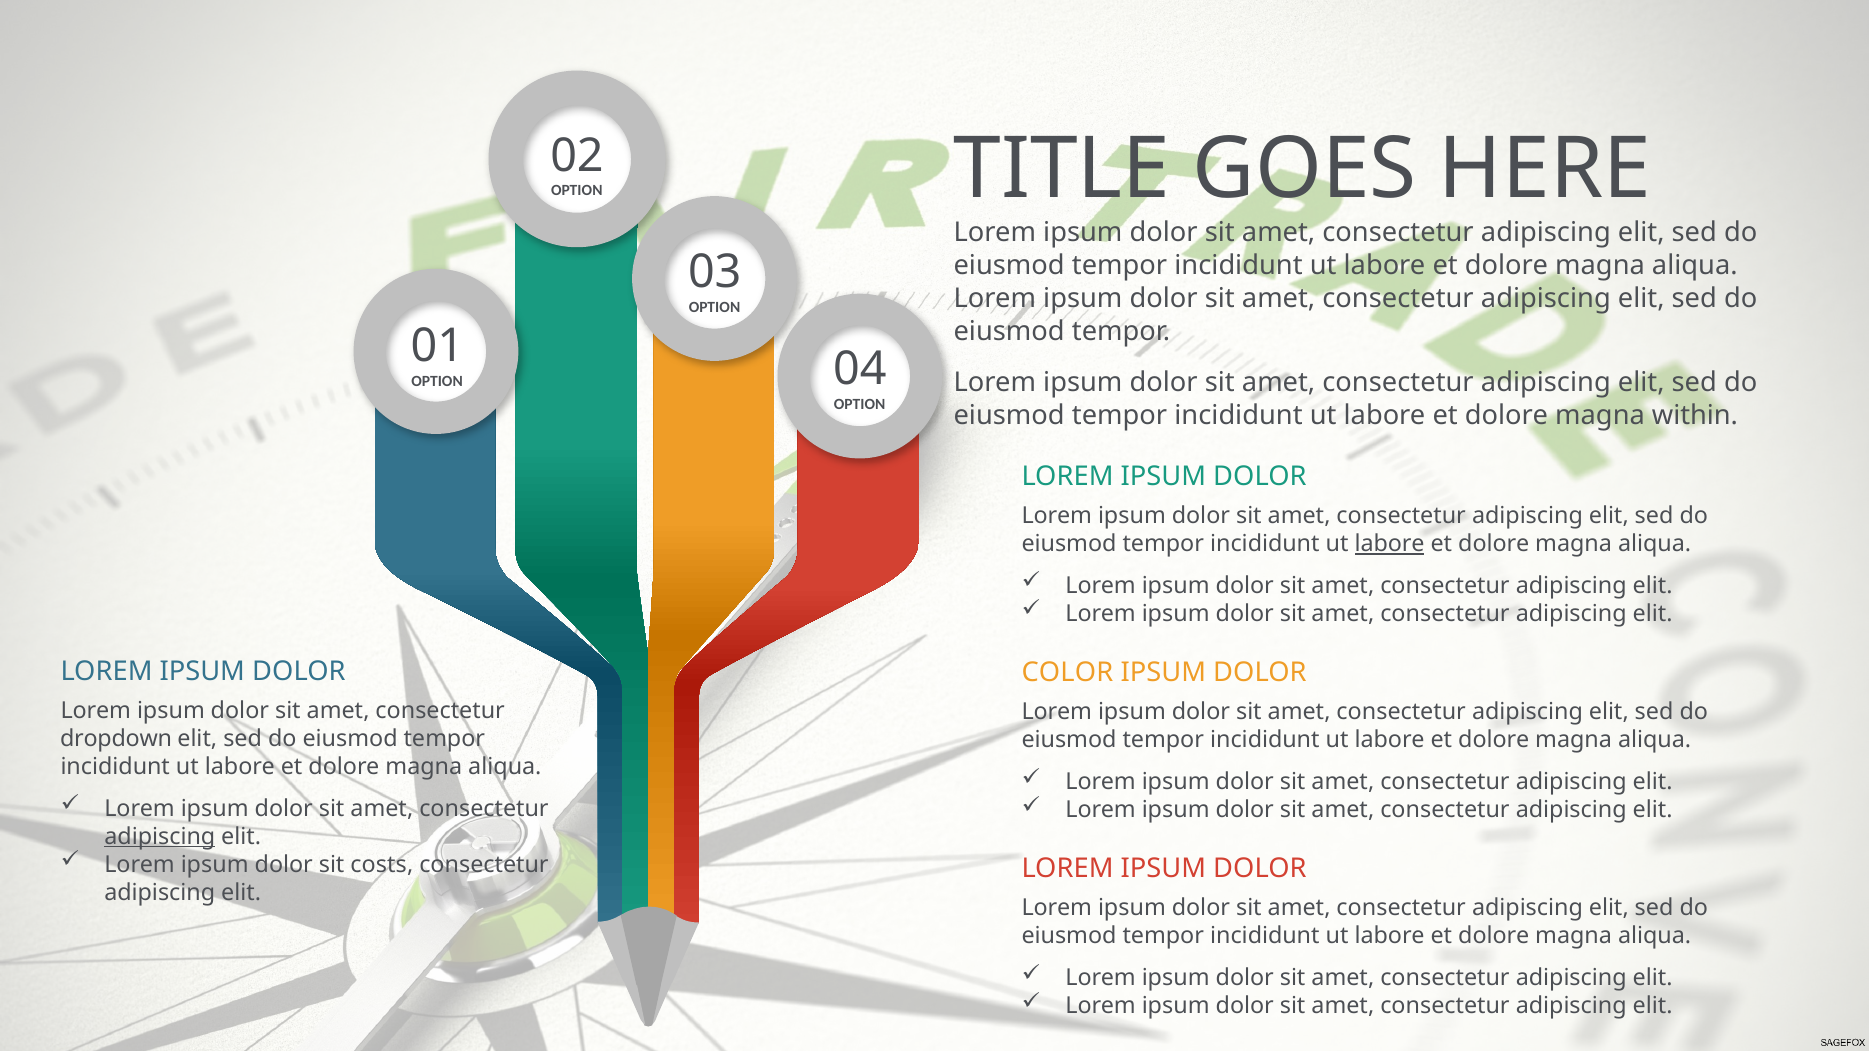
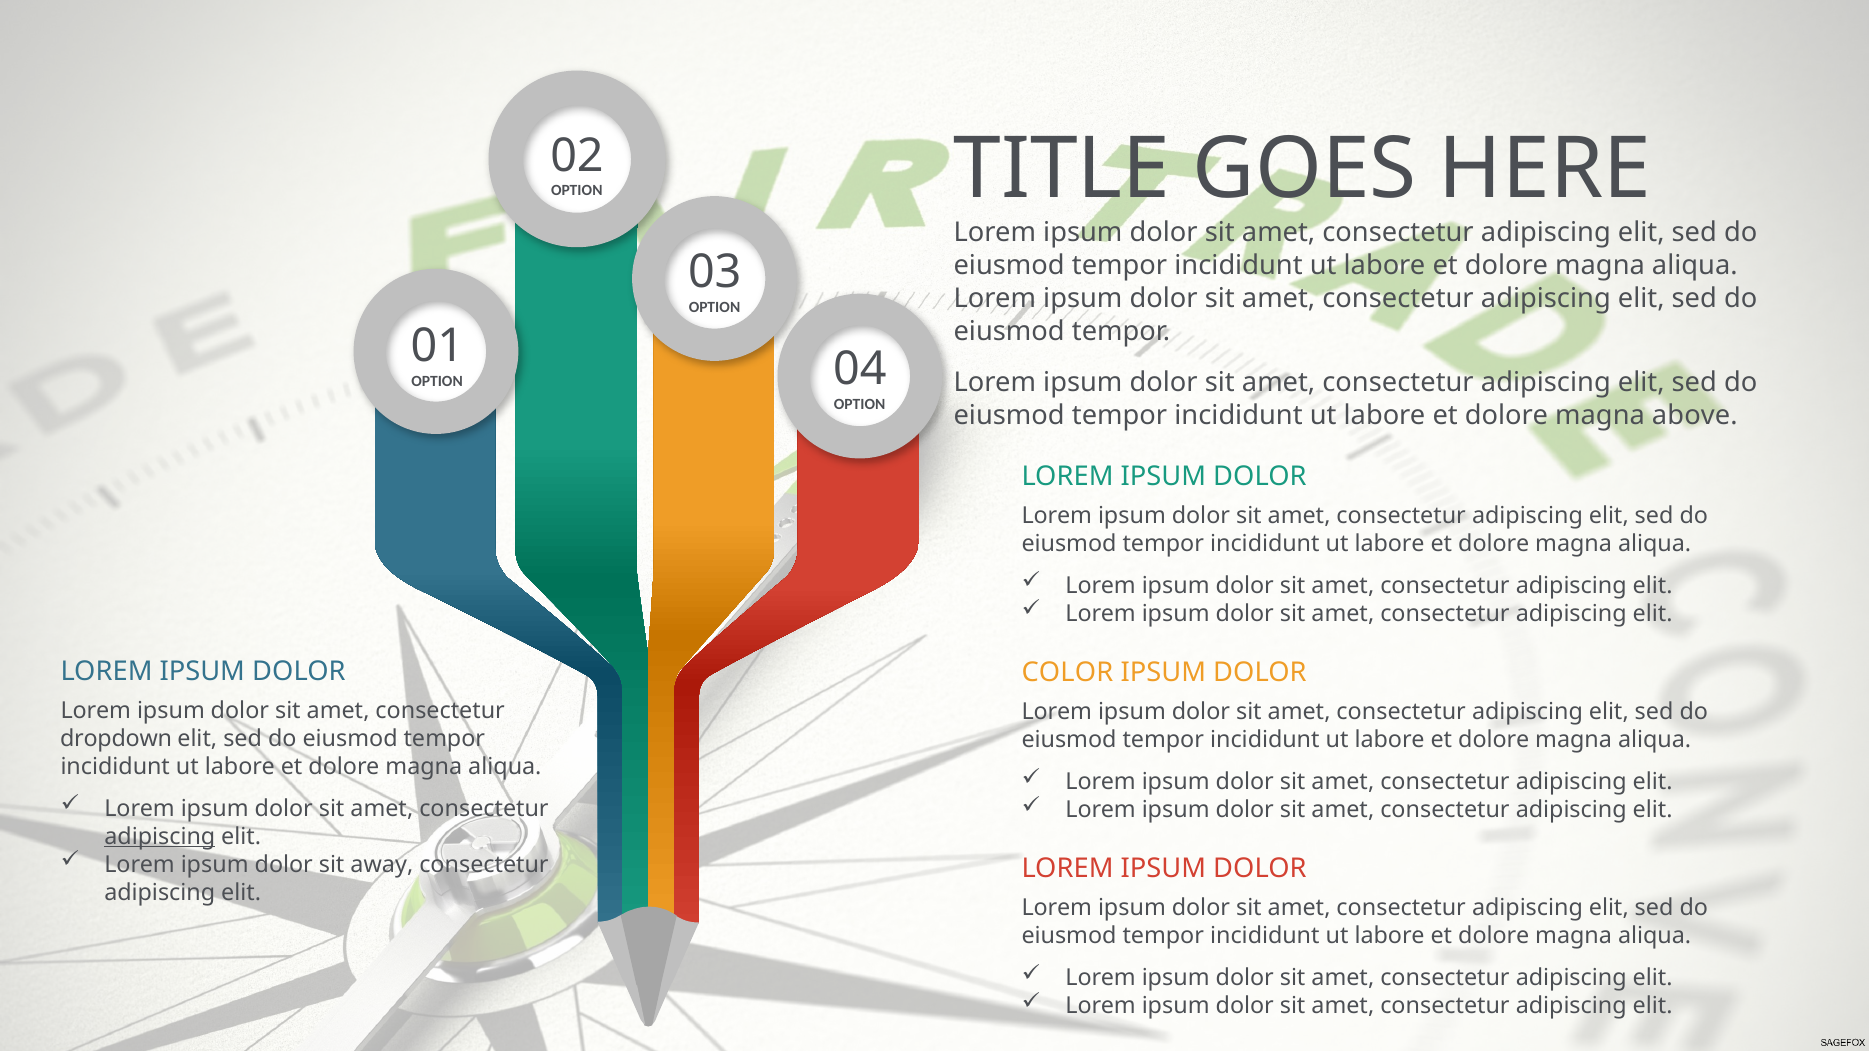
within: within -> above
labore at (1390, 544) underline: present -> none
costs: costs -> away
